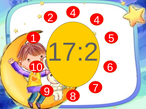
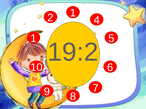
2 4: 4 -> 1
17:2: 17:2 -> 19:2
